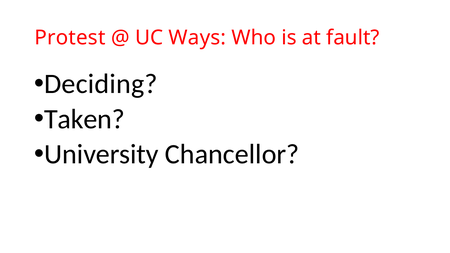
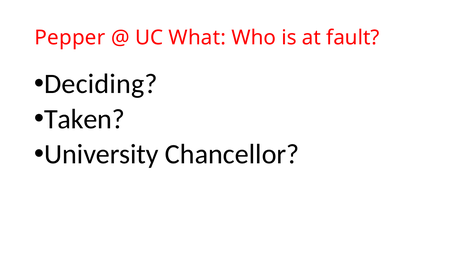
Protest: Protest -> Pepper
Ways: Ways -> What
